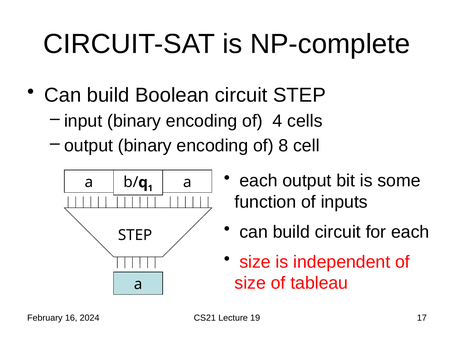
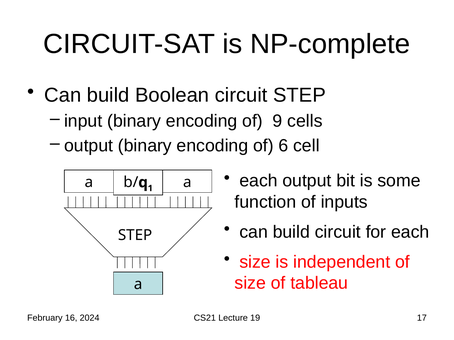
4: 4 -> 9
8: 8 -> 6
